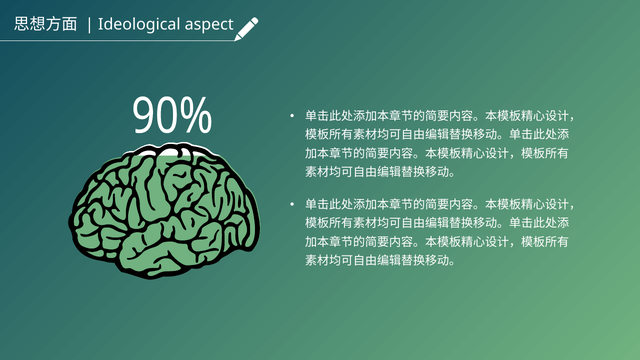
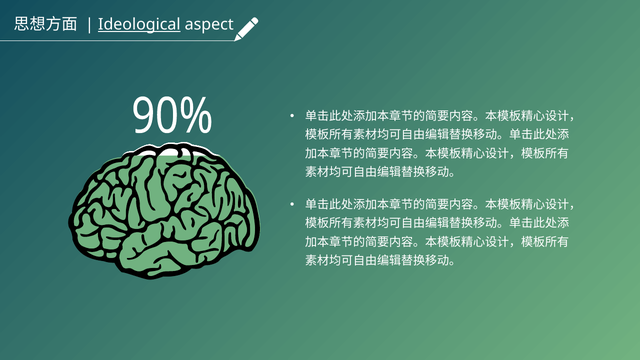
Ideological underline: none -> present
